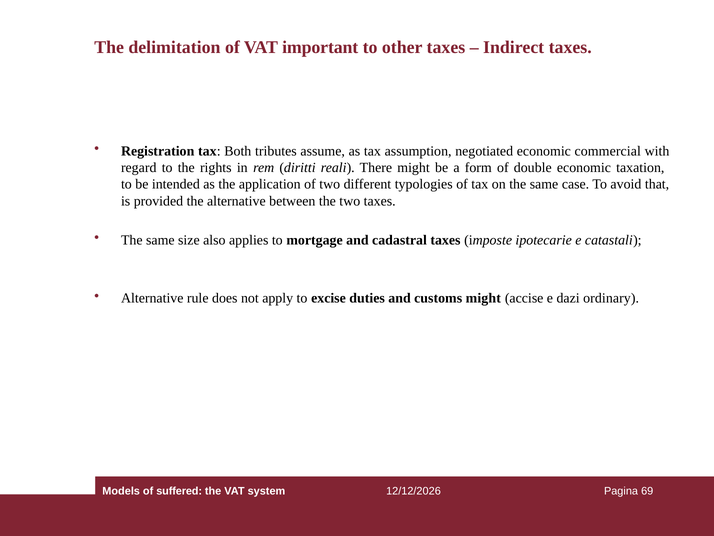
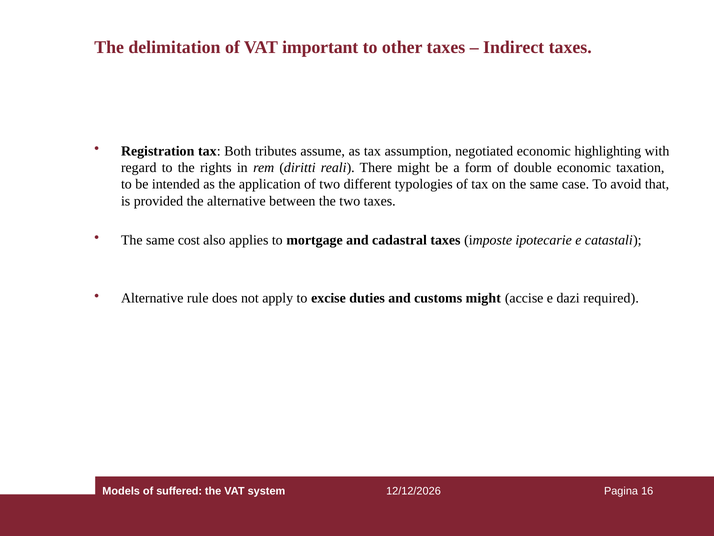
commercial: commercial -> highlighting
size: size -> cost
ordinary: ordinary -> required
69: 69 -> 16
